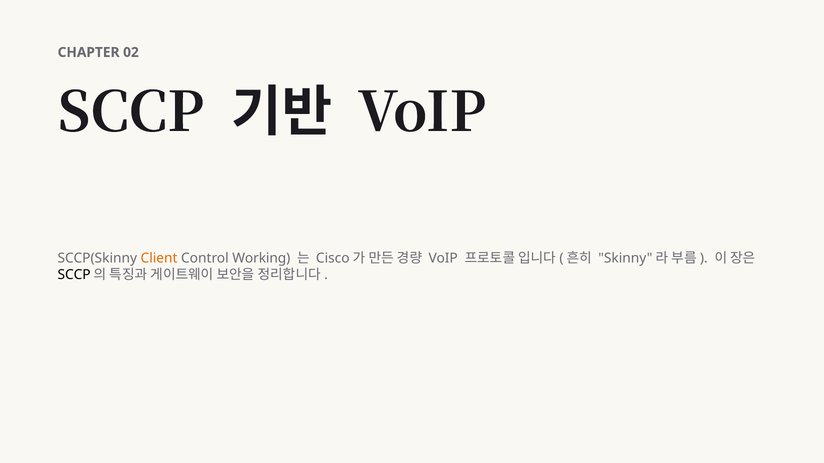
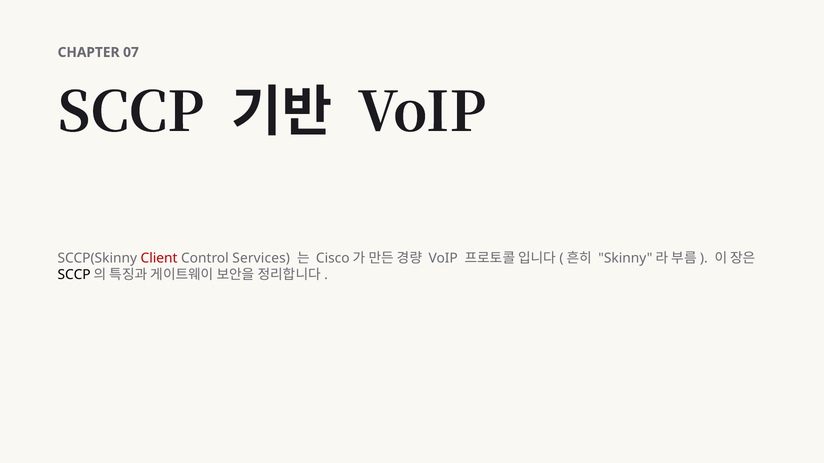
02: 02 -> 07
Client colour: orange -> red
Working: Working -> Services
